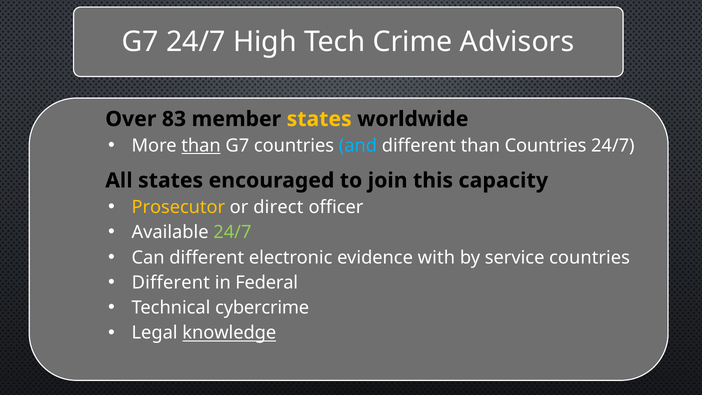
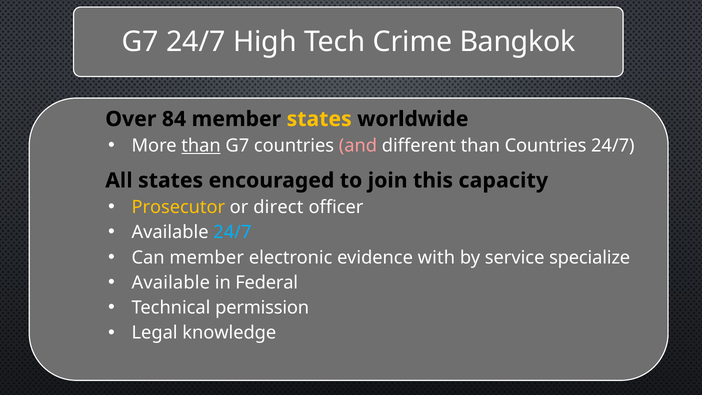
Advisors: Advisors -> Bangkok
83: 83 -> 84
and colour: light blue -> pink
24/7 at (232, 232) colour: light green -> light blue
Can different: different -> member
service countries: countries -> specialize
Different at (171, 283): Different -> Available
cybercrime: cybercrime -> permission
knowledge underline: present -> none
